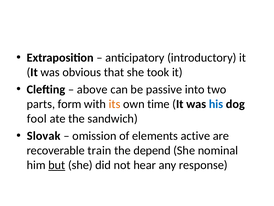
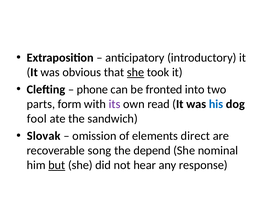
she at (136, 72) underline: none -> present
above: above -> phone
passive: passive -> fronted
its colour: orange -> purple
time: time -> read
active: active -> direct
train: train -> song
